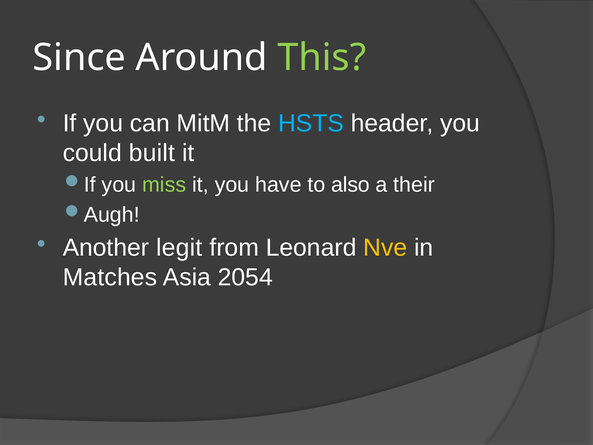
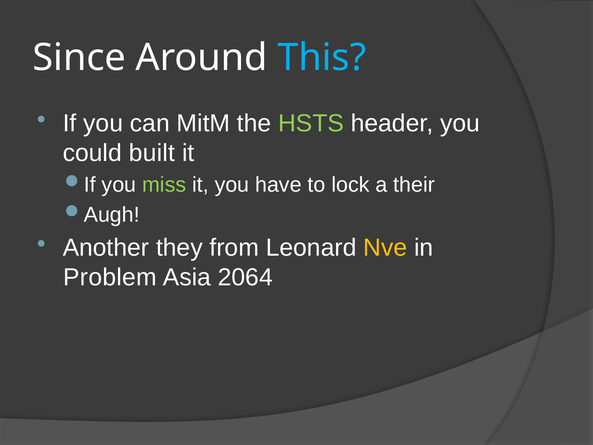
This colour: light green -> light blue
HSTS colour: light blue -> light green
also: also -> lock
legit: legit -> they
Matches: Matches -> Problem
2054: 2054 -> 2064
